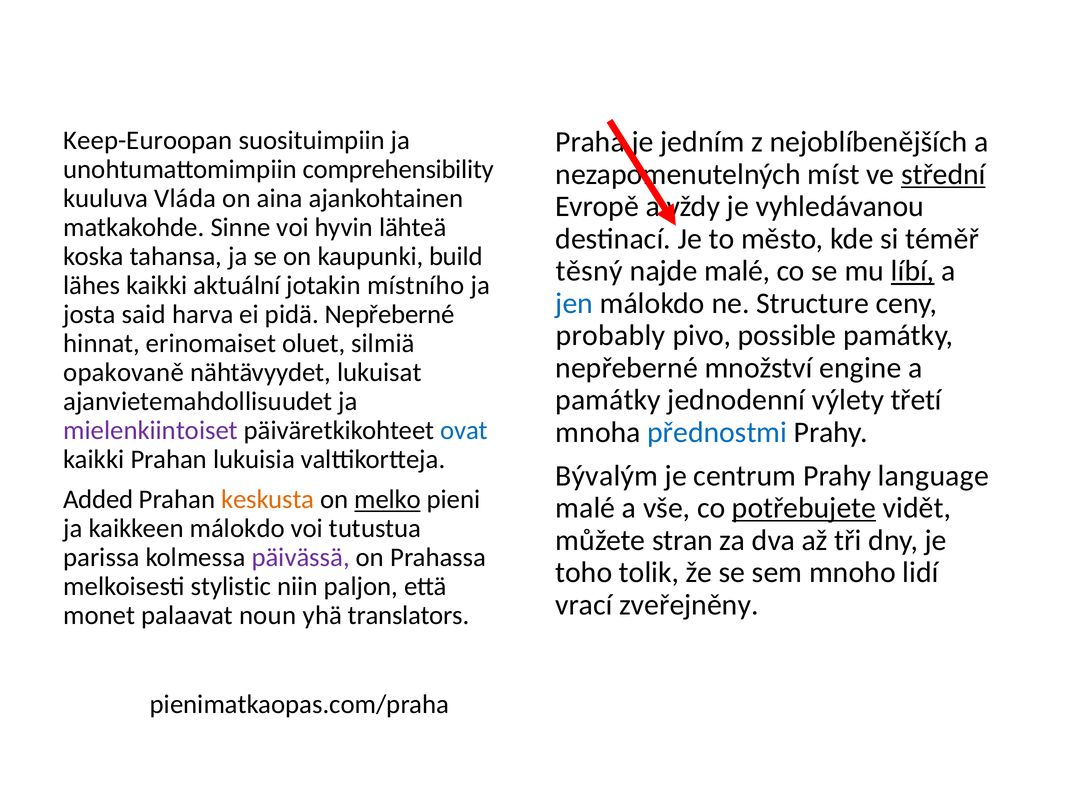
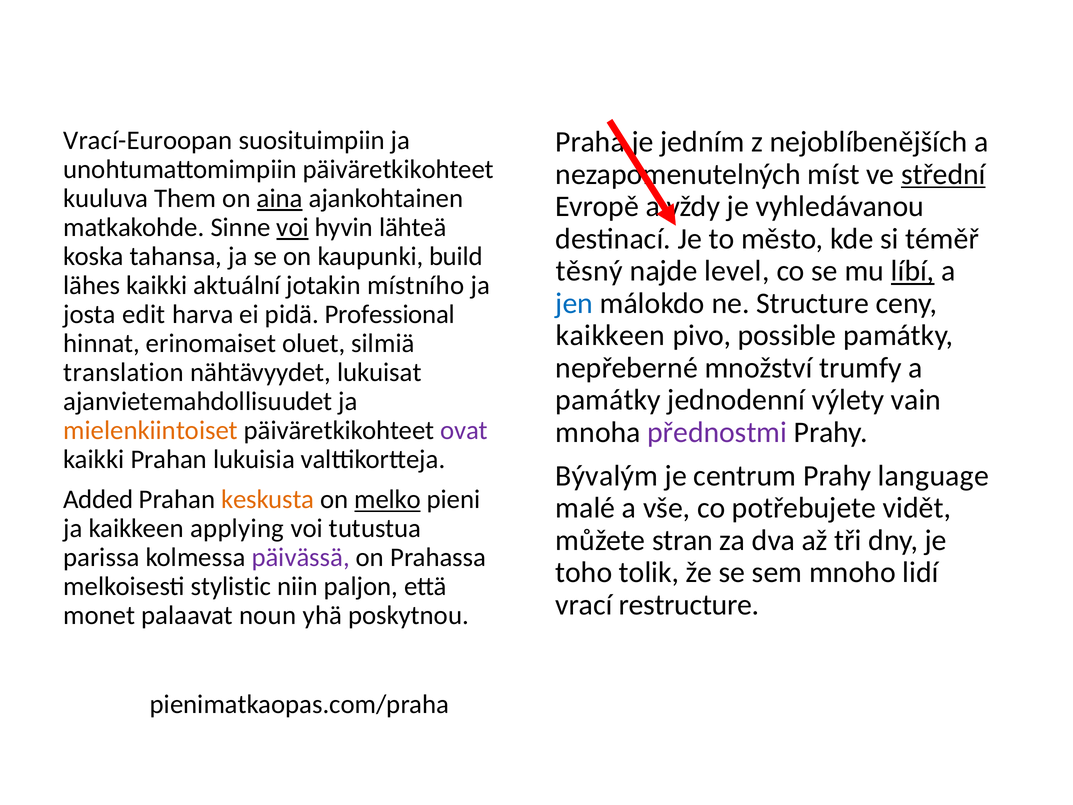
Keep-Euroopan: Keep-Euroopan -> Vrací-Euroopan
unohtumattomimpiin comprehensibility: comprehensibility -> päiväretkikohteet
Vláda: Vláda -> Them
aina underline: none -> present
voi at (293, 227) underline: none -> present
najde malé: malé -> level
said: said -> edit
pidä Nepřeberné: Nepřeberné -> Professional
probably at (611, 336): probably -> kaikkeen
engine: engine -> trumfy
opakovaně: opakovaně -> translation
třetí: třetí -> vain
mielenkiintoiset colour: purple -> orange
ovat colour: blue -> purple
přednostmi colour: blue -> purple
potřebujete underline: present -> none
kaikkeen málokdo: málokdo -> applying
zveřejněny: zveřejněny -> restructure
translators: translators -> poskytnou
